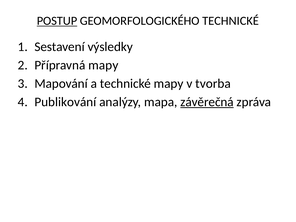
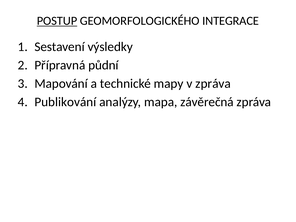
GEOMORFOLOGICKÉHO TECHNICKÉ: TECHNICKÉ -> INTEGRACE
Přípravná mapy: mapy -> půdní
v tvorba: tvorba -> zpráva
závěrečná underline: present -> none
